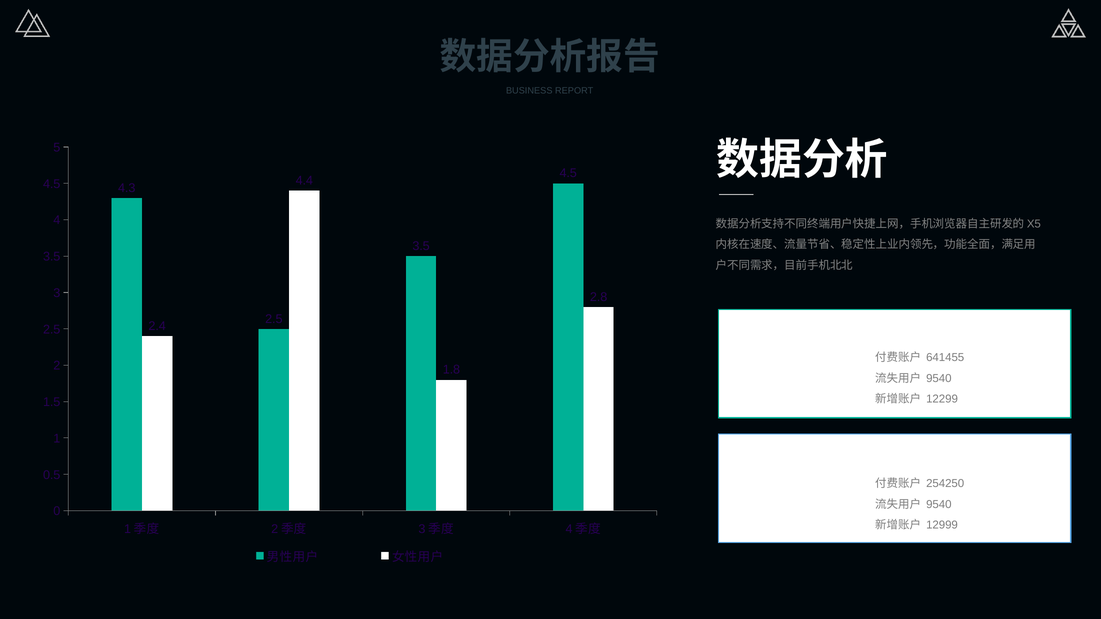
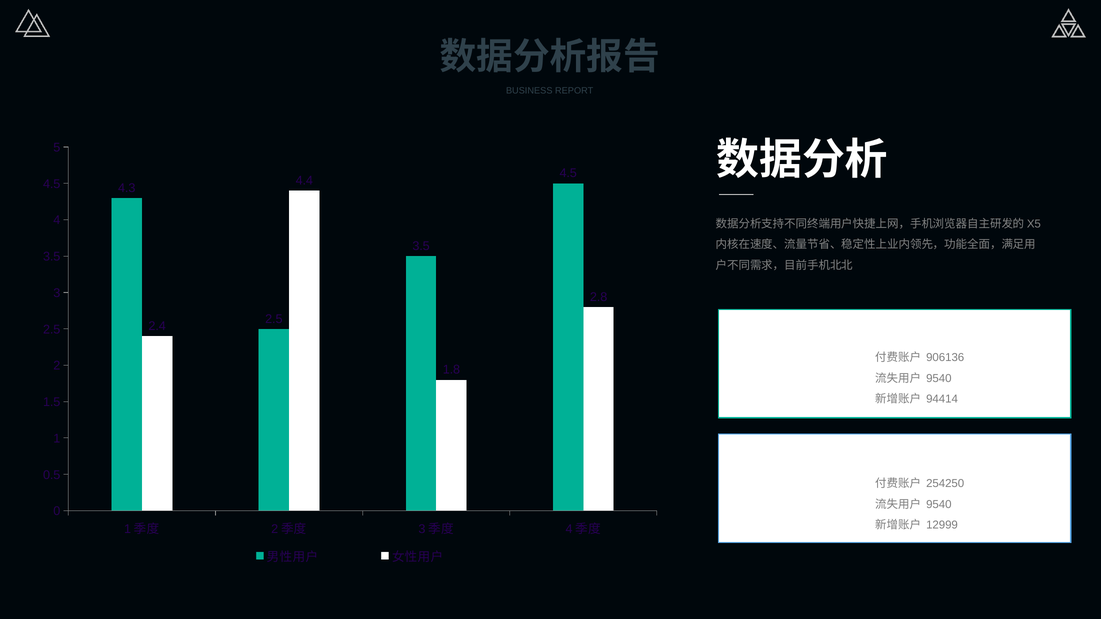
641455: 641455 -> 906136
12299: 12299 -> 94414
